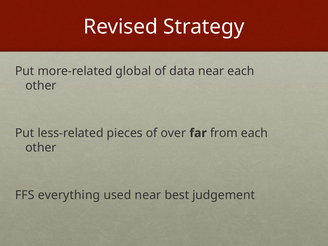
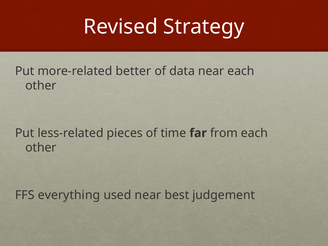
global: global -> better
over: over -> time
